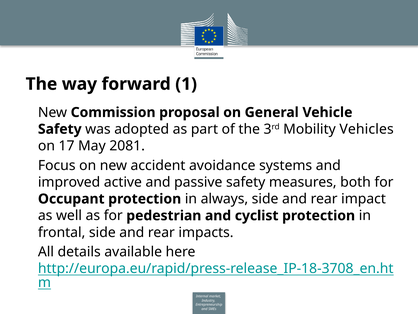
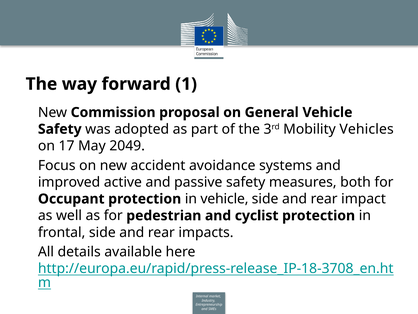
2081: 2081 -> 2049
in always: always -> vehicle
